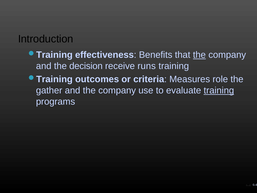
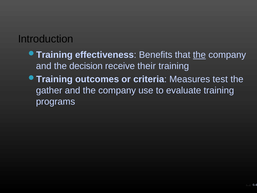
runs: runs -> their
role: role -> test
training at (219, 90) underline: present -> none
